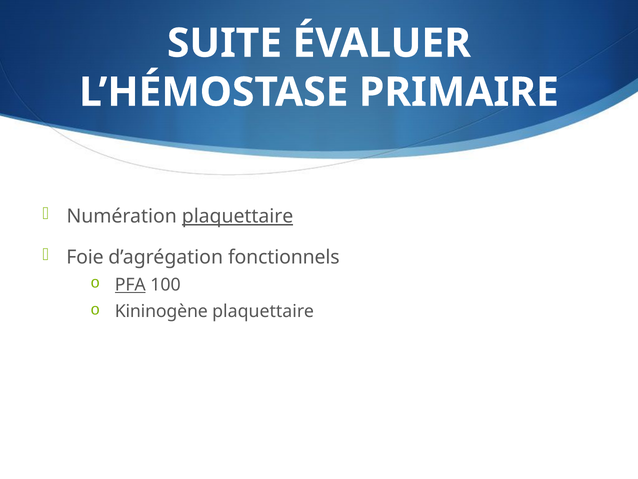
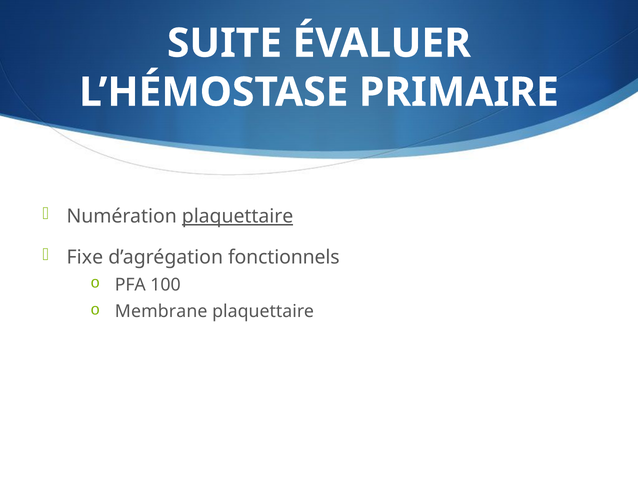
Foie: Foie -> Fixe
PFA underline: present -> none
Kininogène: Kininogène -> Membrane
